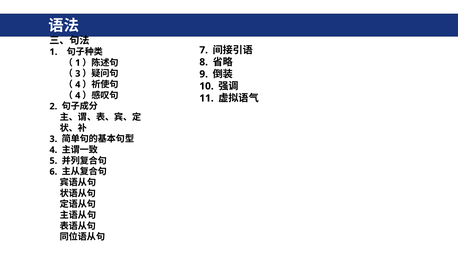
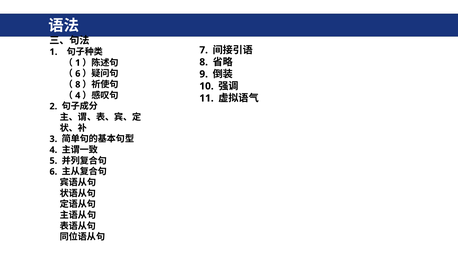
3 at (78, 74): 3 -> 6
4 at (78, 84): 4 -> 8
